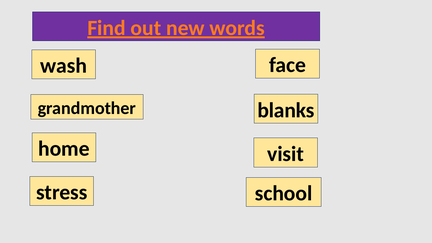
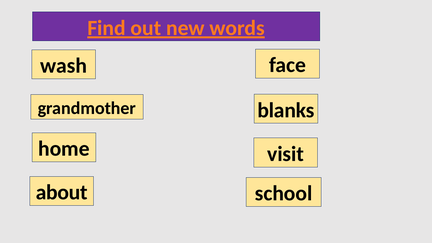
stress: stress -> about
